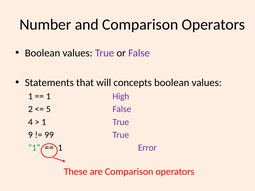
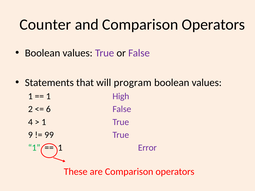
Number: Number -> Counter
concepts: concepts -> program
5: 5 -> 6
